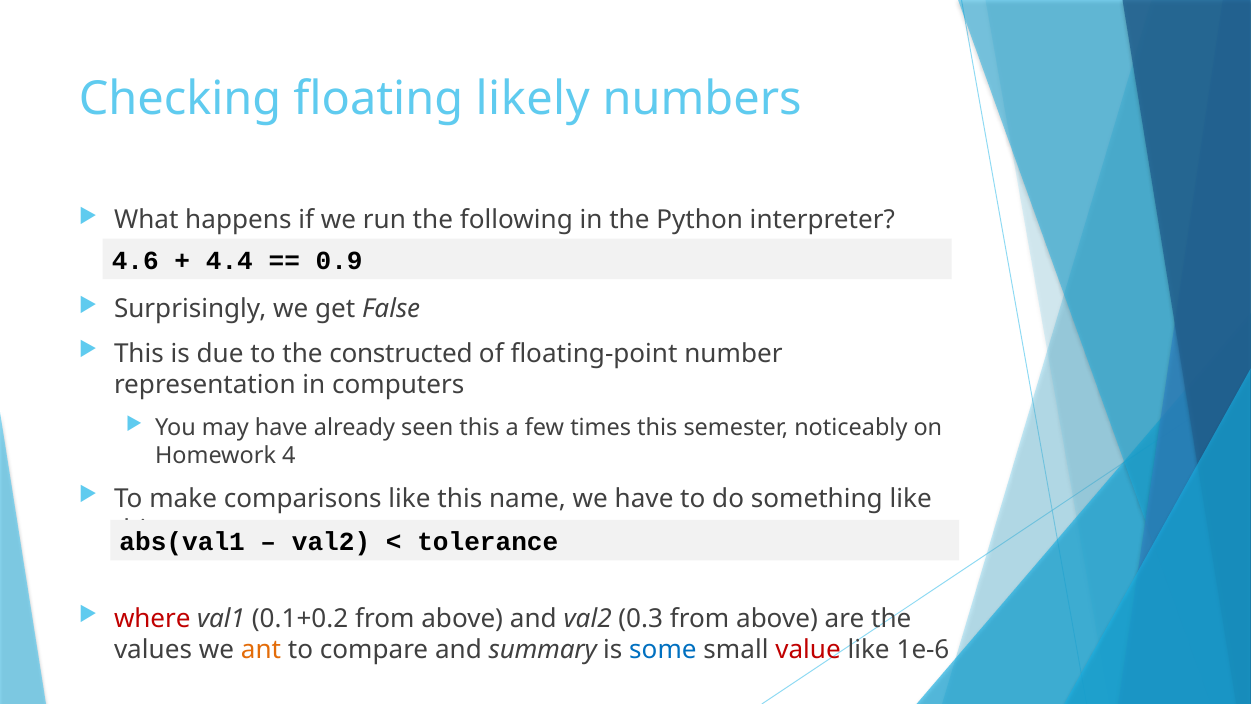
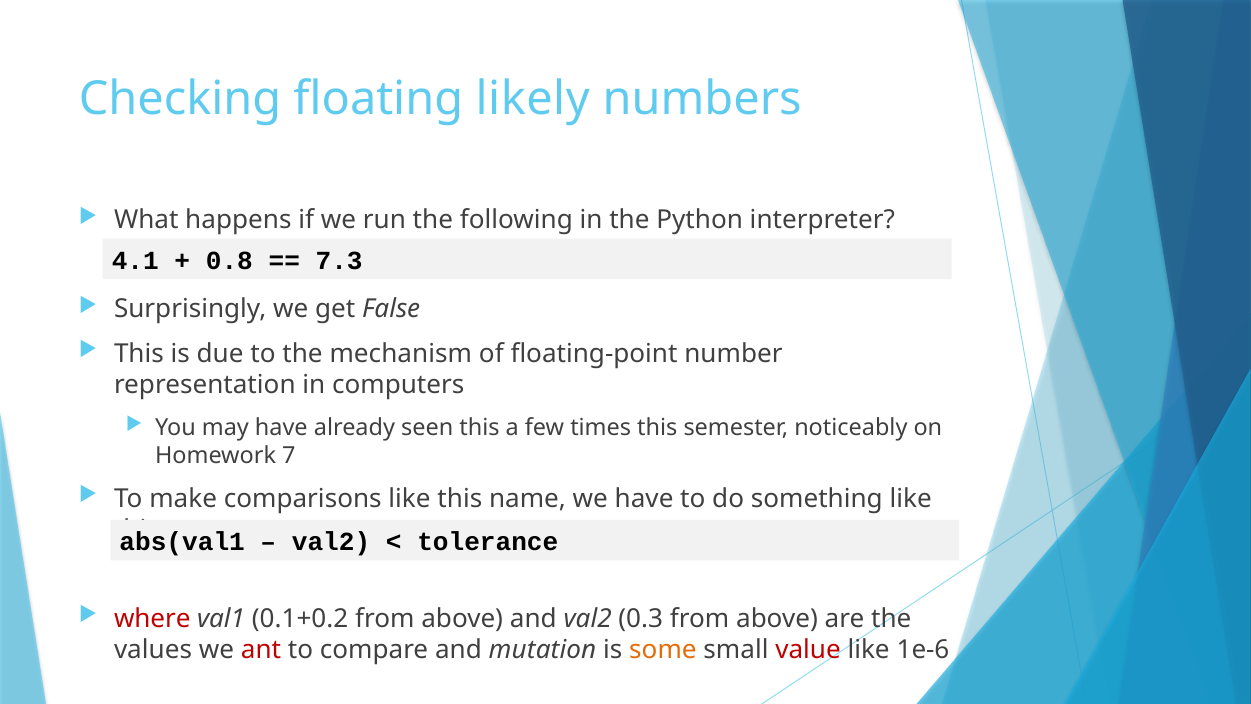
4.6: 4.6 -> 4.1
4.4: 4.4 -> 0.8
0.9: 0.9 -> 7.3
constructed: constructed -> mechanism
4: 4 -> 7
ant colour: orange -> red
summary: summary -> mutation
some colour: blue -> orange
